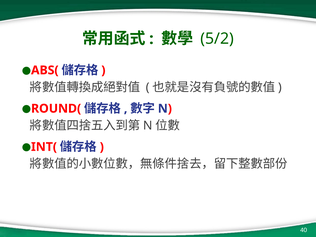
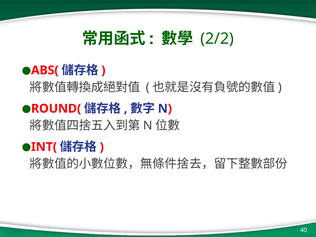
5/2: 5/2 -> 2/2
